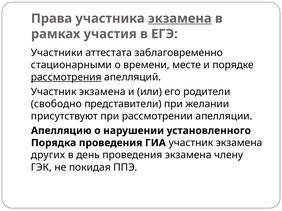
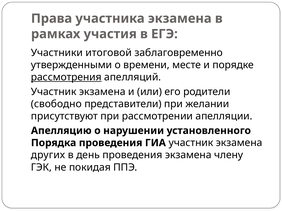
экзамена at (180, 19) underline: present -> none
аттестата: аттестата -> итоговой
стационарными: стационарными -> утвержденными
